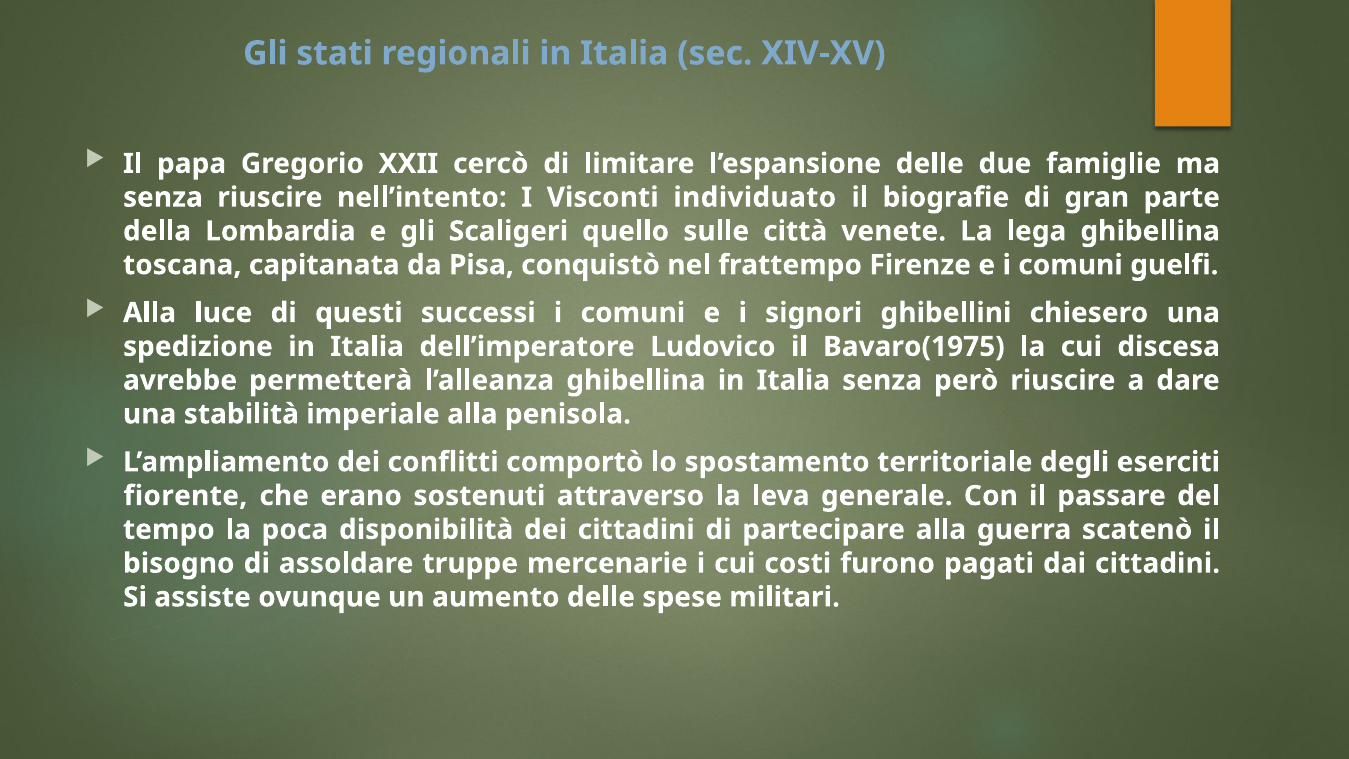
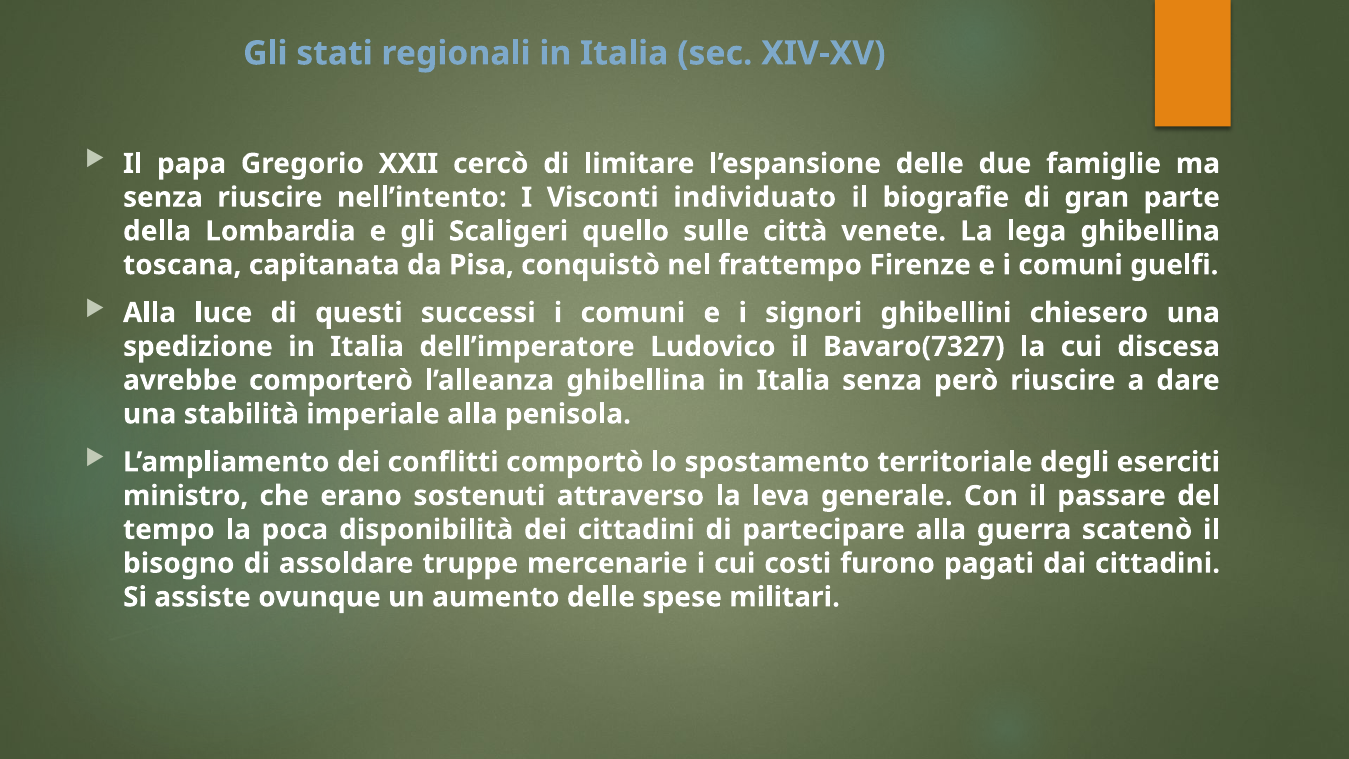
Bavaro(1975: Bavaro(1975 -> Bavaro(7327
permetterà: permetterà -> comporterò
fiorente: fiorente -> ministro
